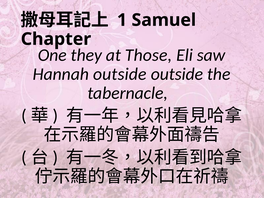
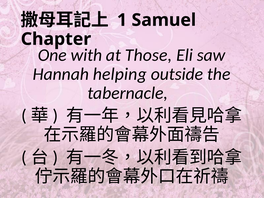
they: they -> with
Hannah outside: outside -> helping
